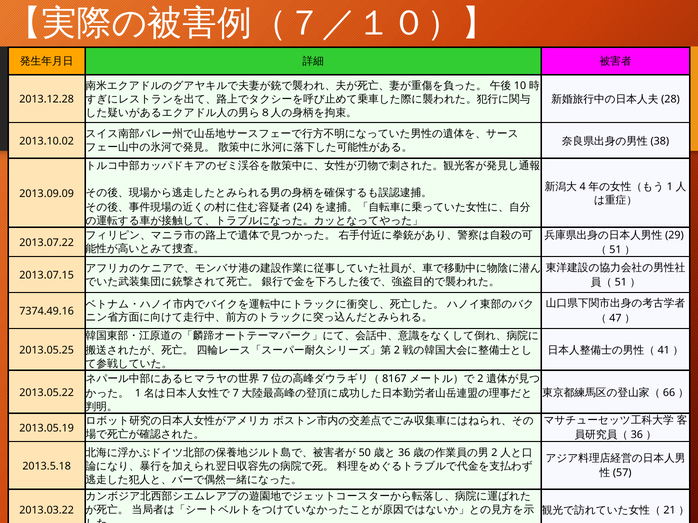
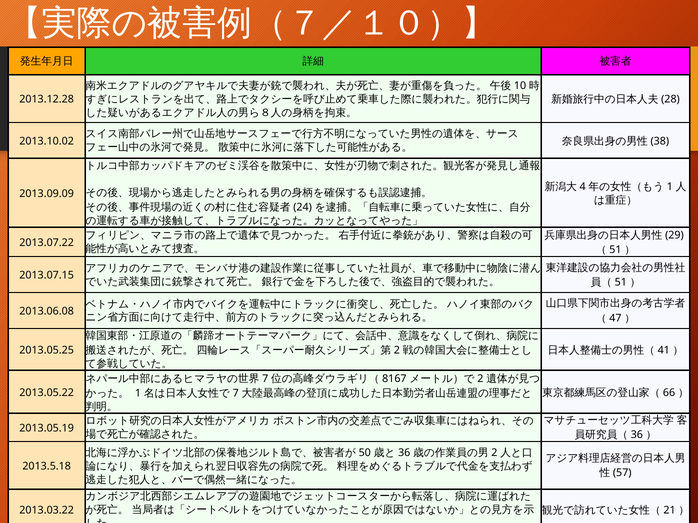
7374.49.16: 7374.49.16 -> 2013.06.08
